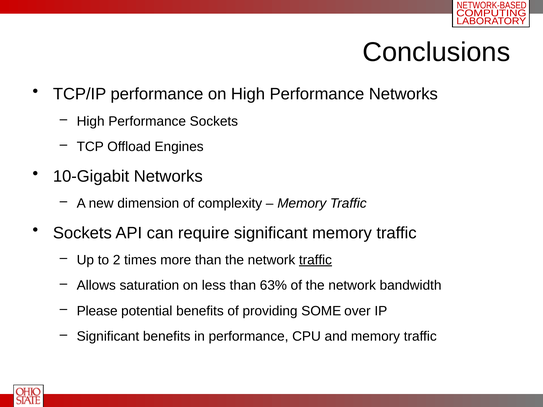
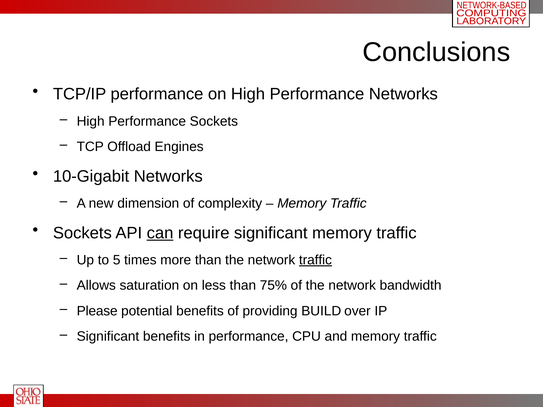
can underline: none -> present
2: 2 -> 5
63%: 63% -> 75%
SOME: SOME -> BUILD
